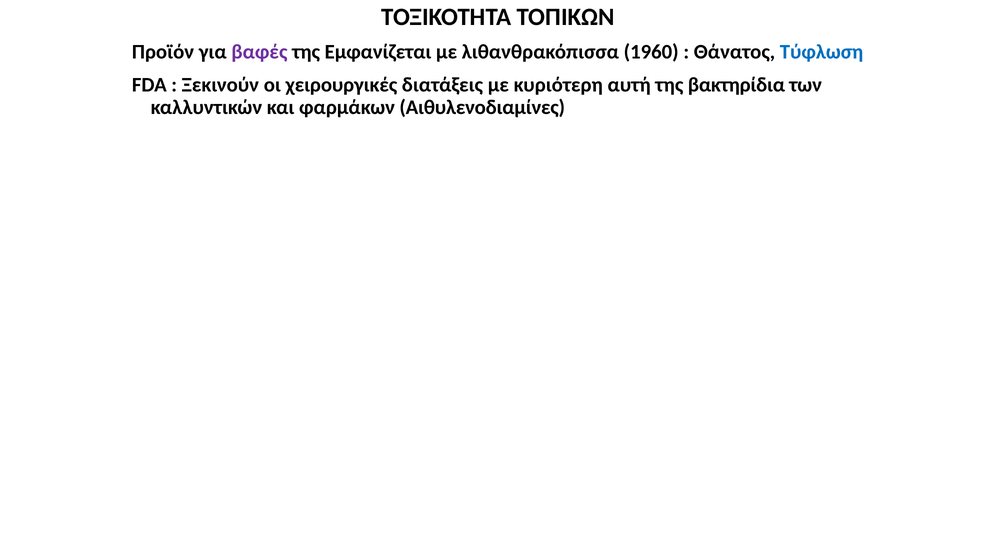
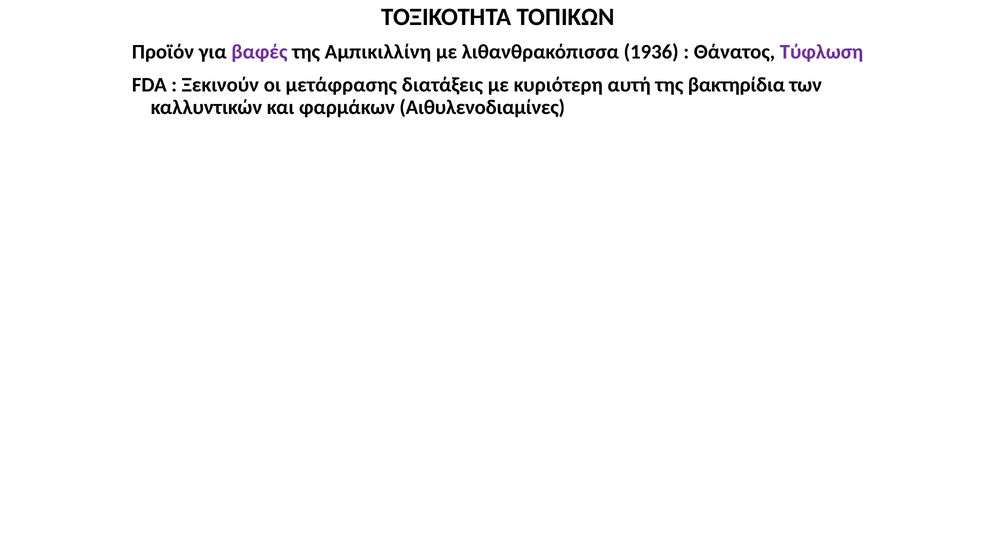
Εμφανίζεται: Εμφανίζεται -> Αμπικιλλίνη
1960: 1960 -> 1936
Τύφλωση colour: blue -> purple
χειρουργικές: χειρουργικές -> μετάφρασης
